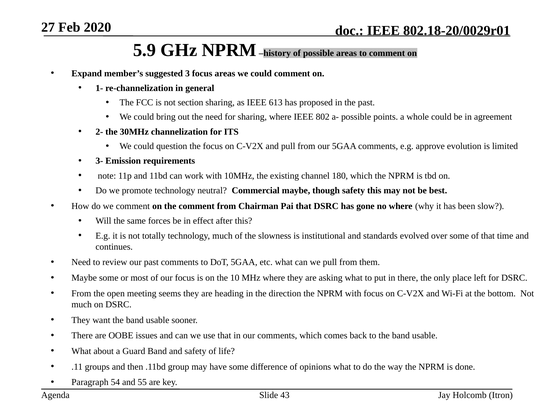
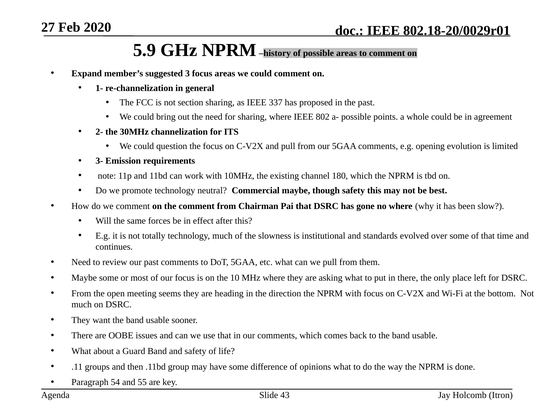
613: 613 -> 337
approve: approve -> opening
